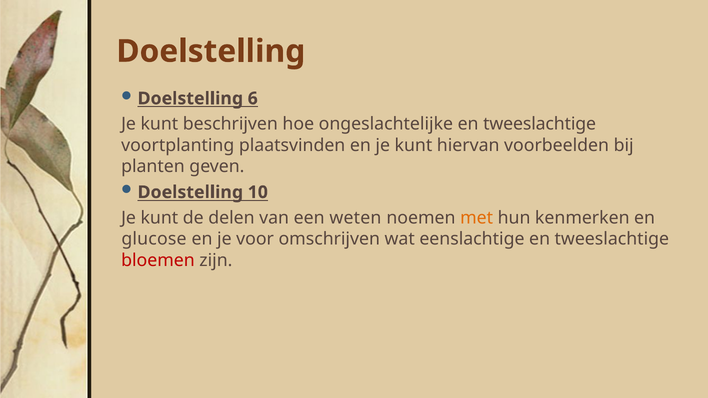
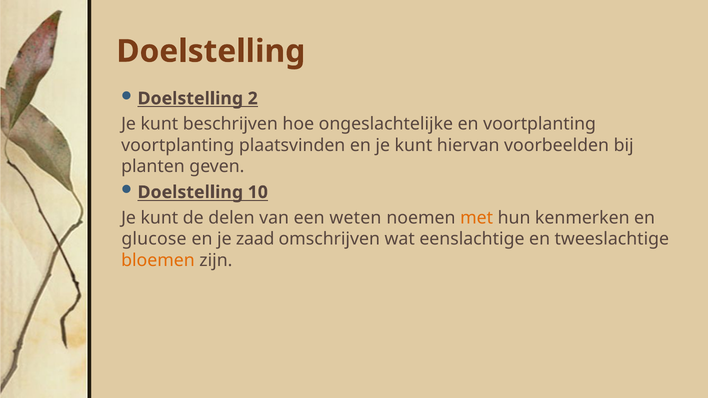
6: 6 -> 2
ongeslachtelijke en tweeslachtige: tweeslachtige -> voortplanting
voor: voor -> zaad
bloemen colour: red -> orange
